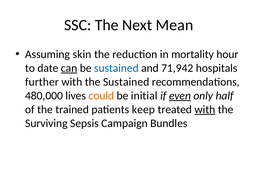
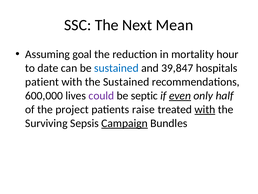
skin: skin -> goal
can underline: present -> none
71,942: 71,942 -> 39,847
further: further -> patient
480,000: 480,000 -> 600,000
could colour: orange -> purple
initial: initial -> septic
trained: trained -> project
keep: keep -> raise
Campaign underline: none -> present
